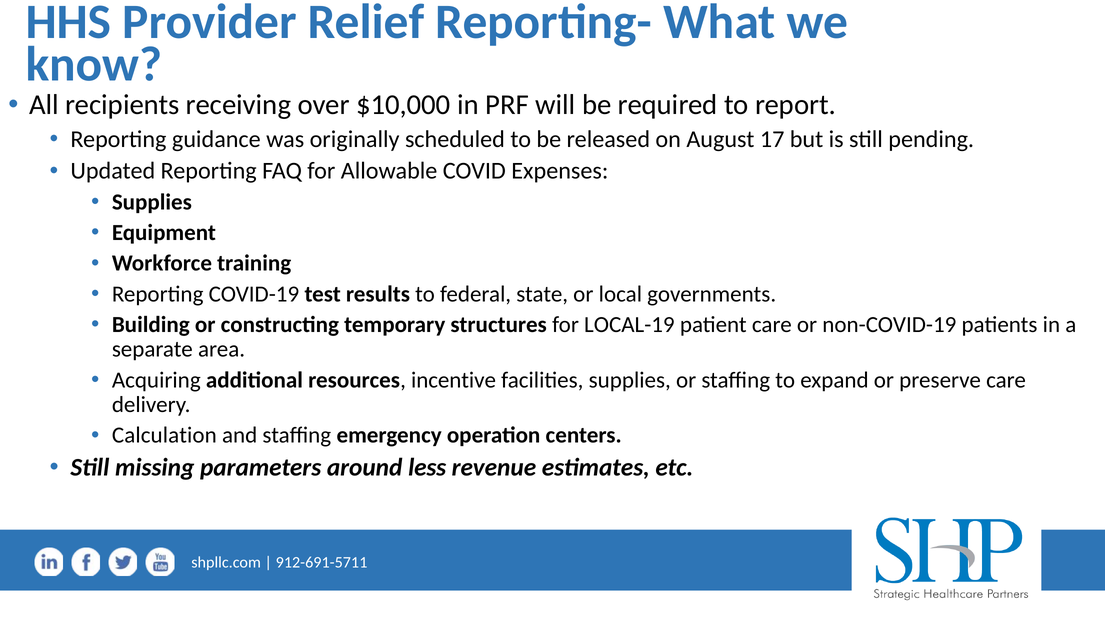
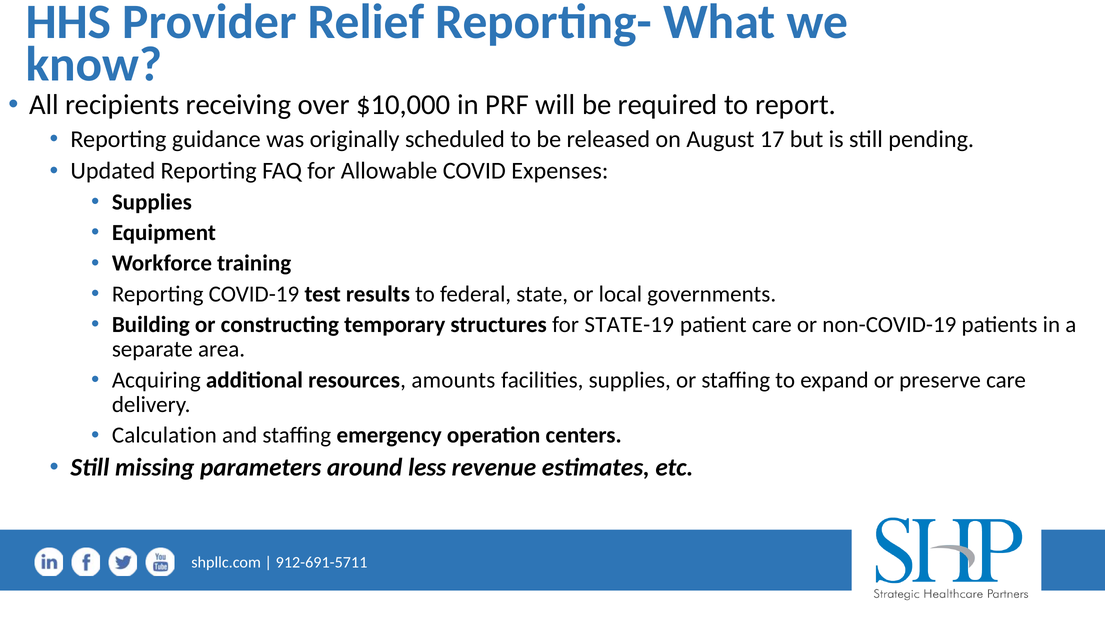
LOCAL-19: LOCAL-19 -> STATE-19
incentive: incentive -> amounts
